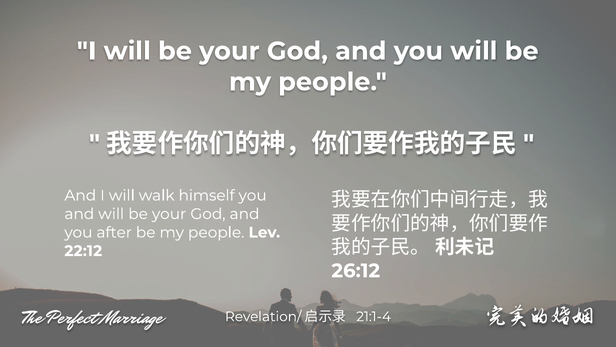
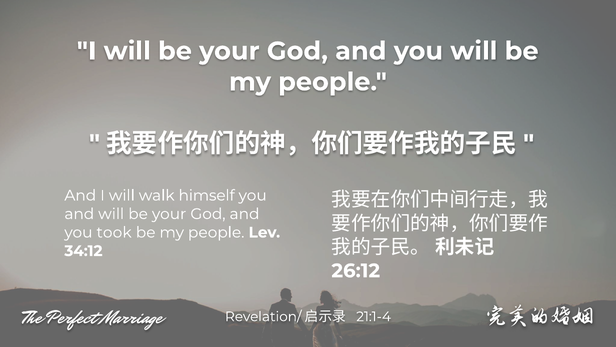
after: after -> took
22:12: 22:12 -> 34:12
